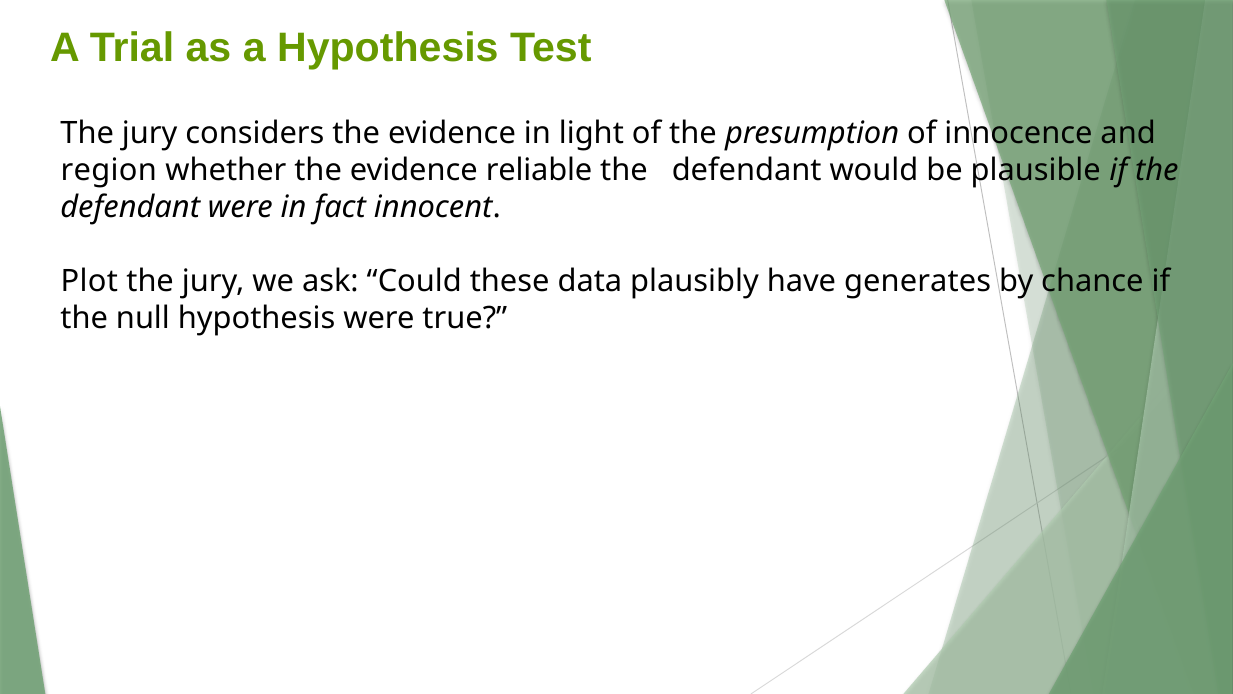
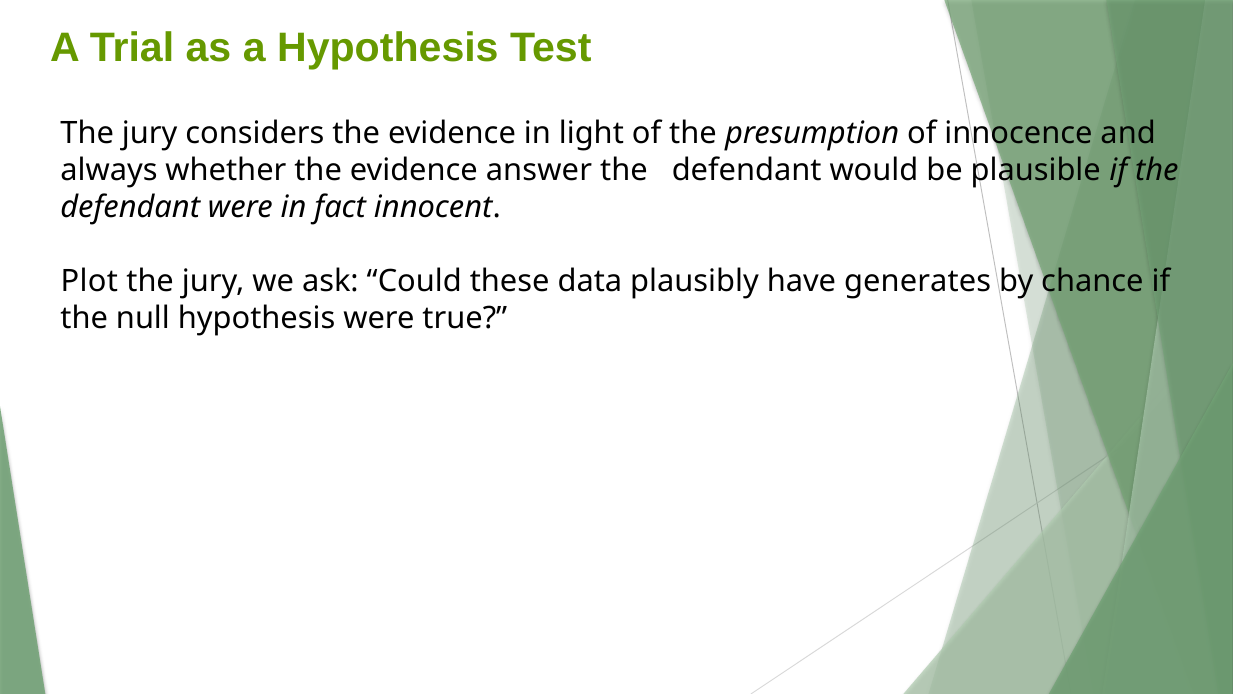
region: region -> always
reliable: reliable -> answer
